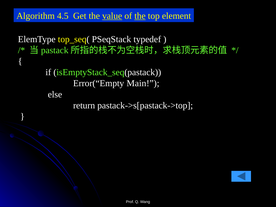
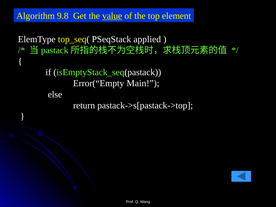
4.5: 4.5 -> 9.8
the at (140, 16) underline: present -> none
typedef: typedef -> applied
